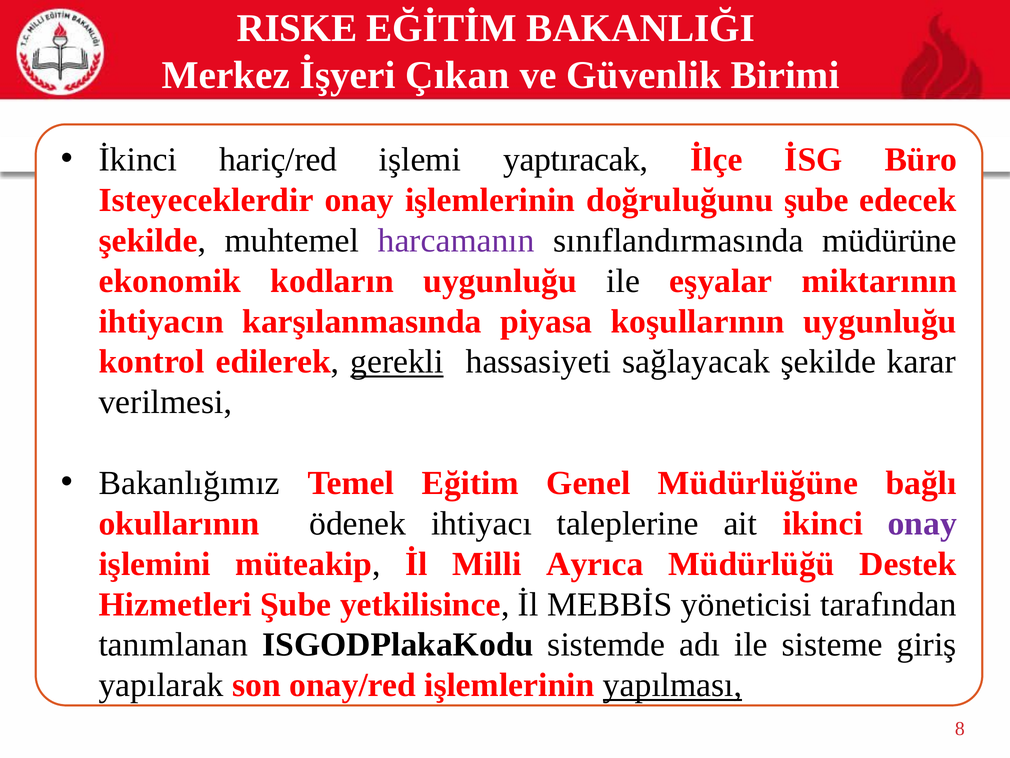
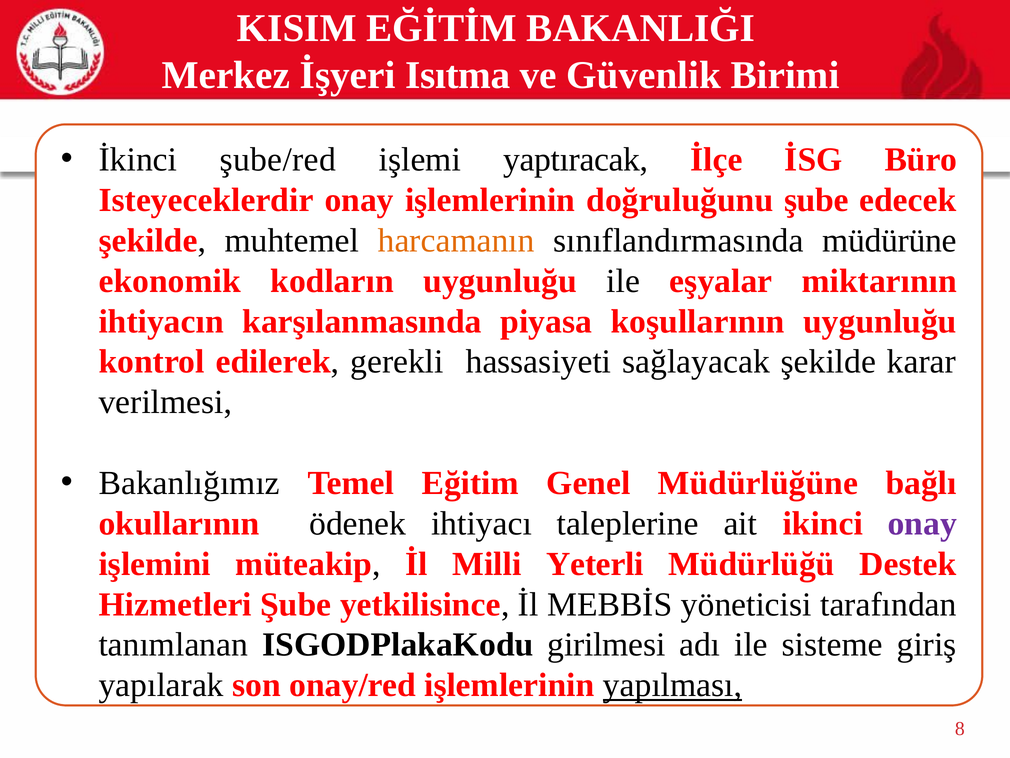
RISKE: RISKE -> KISIM
Çıkan: Çıkan -> Isıtma
hariç/red: hariç/red -> şube/red
harcamanın colour: purple -> orange
gerekli underline: present -> none
Ayrıca: Ayrıca -> Yeterli
sistemde: sistemde -> girilmesi
